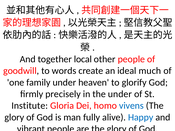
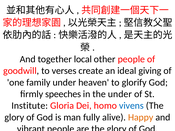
words: words -> verses
much: much -> giving
precisely: precisely -> speeches
Happy colour: blue -> orange
